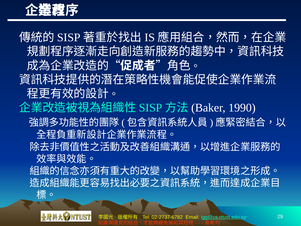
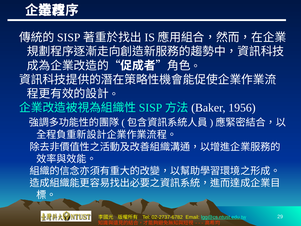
1990: 1990 -> 1956
